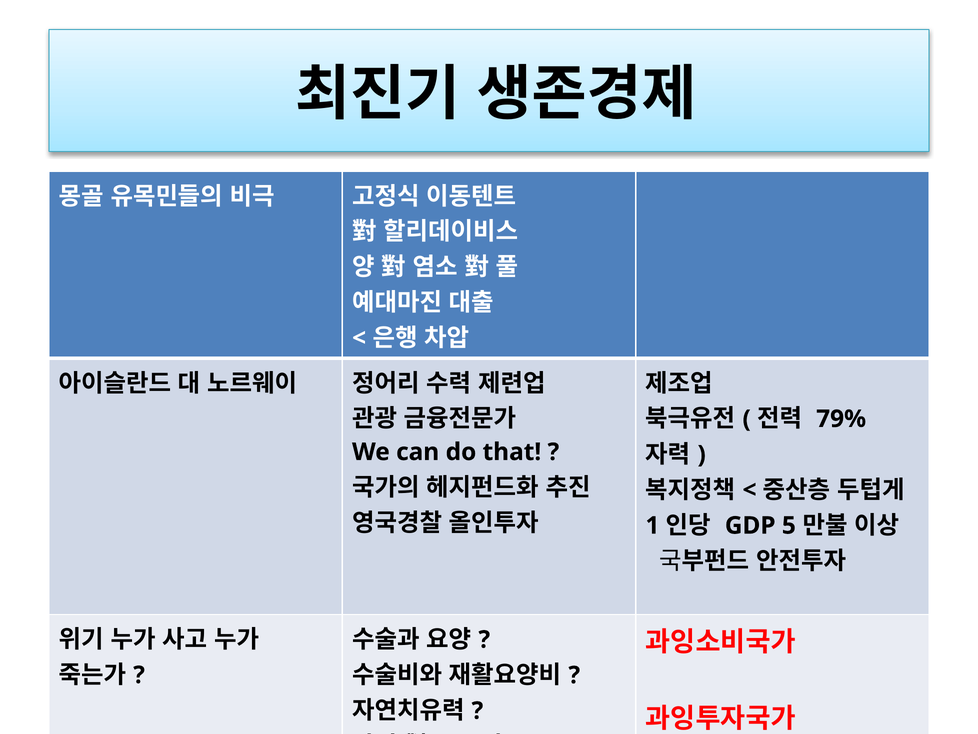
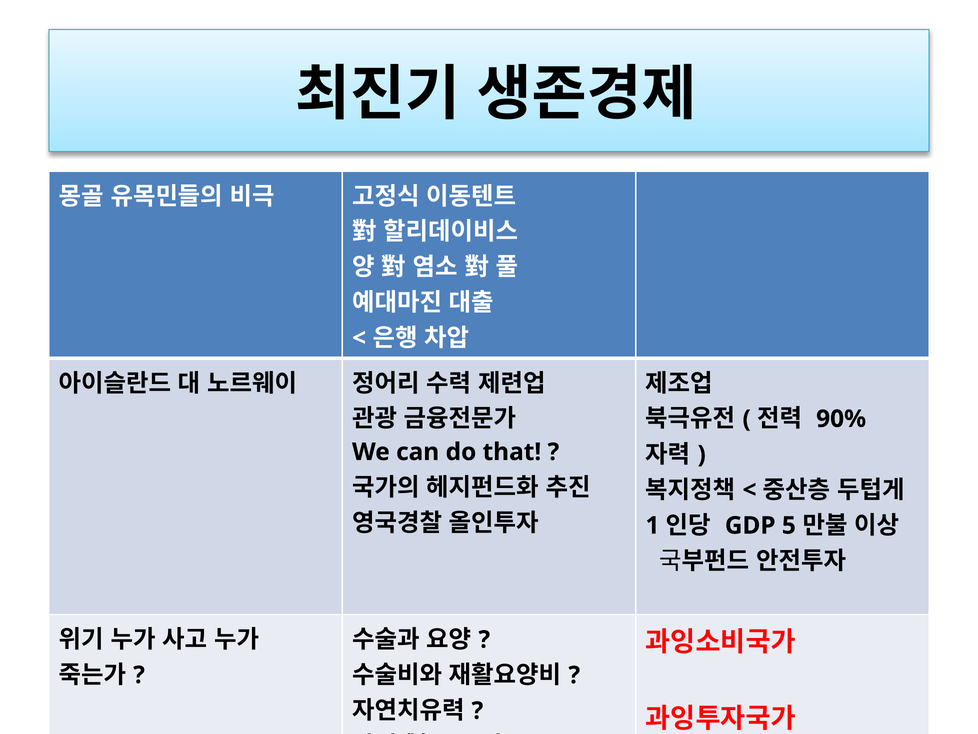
79%: 79% -> 90%
